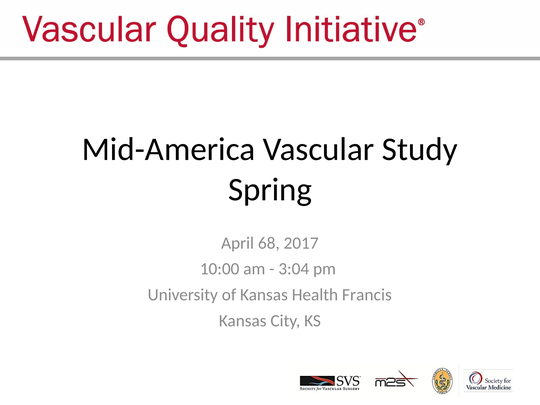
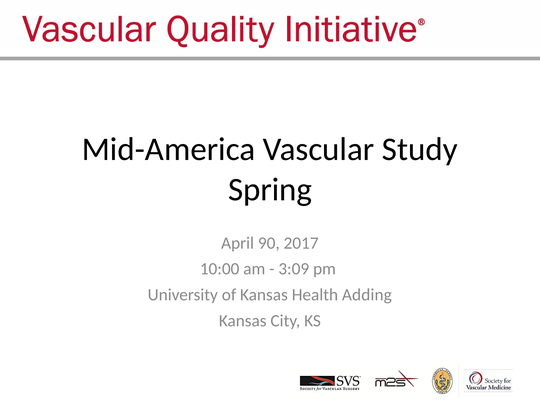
68: 68 -> 90
3:04: 3:04 -> 3:09
Francis: Francis -> Adding
